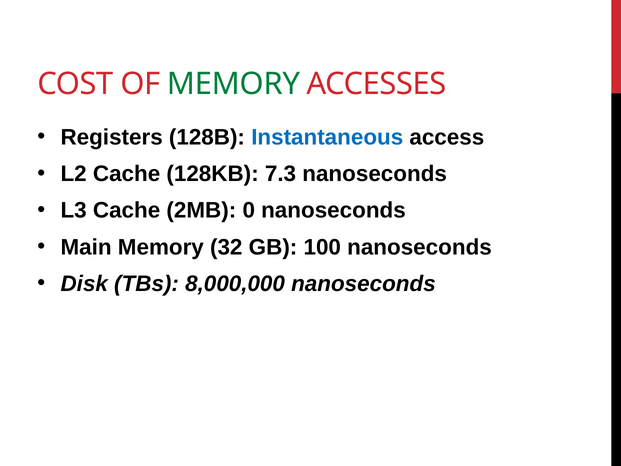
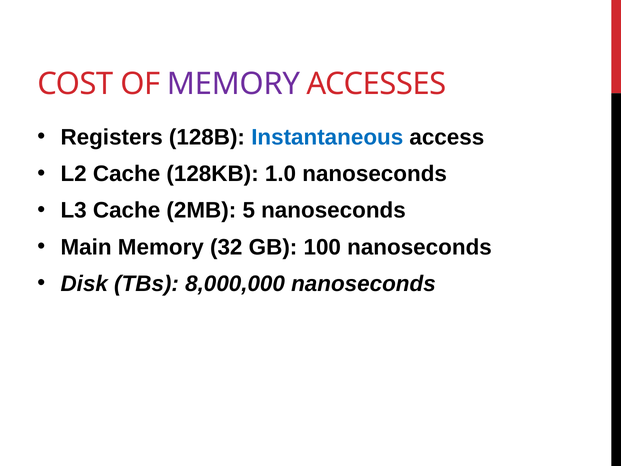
MEMORY at (233, 84) colour: green -> purple
7.3: 7.3 -> 1.0
0: 0 -> 5
